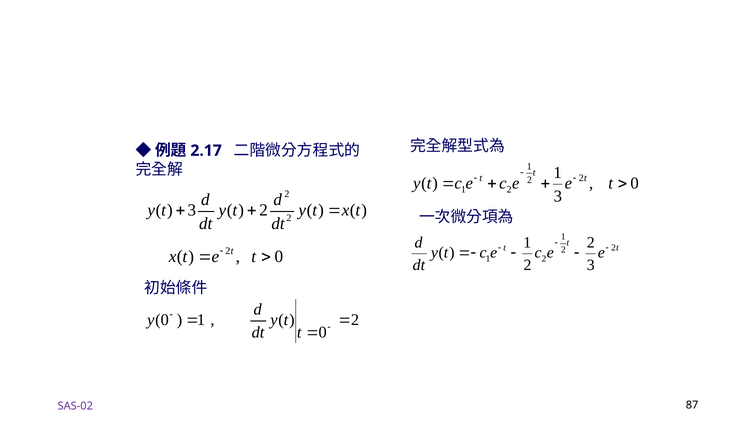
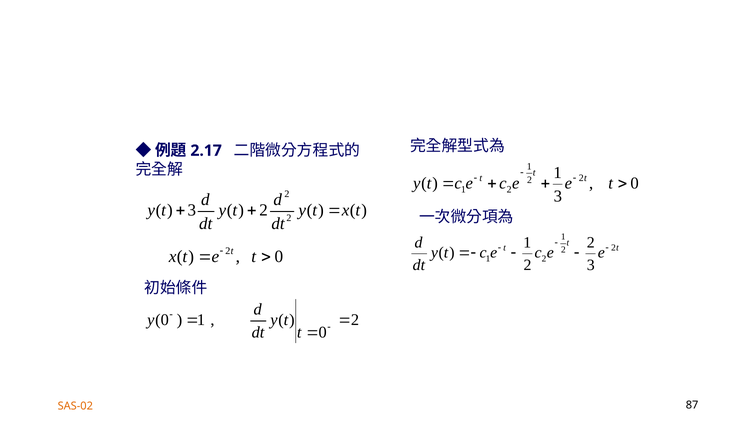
SAS-02 colour: purple -> orange
